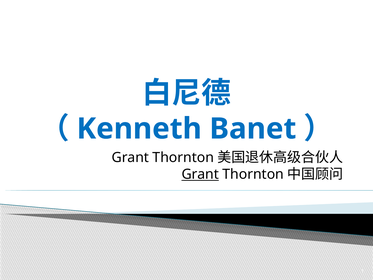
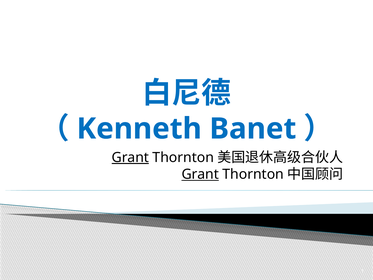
Grant at (130, 157) underline: none -> present
